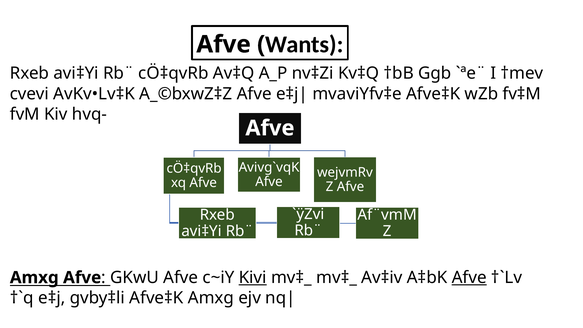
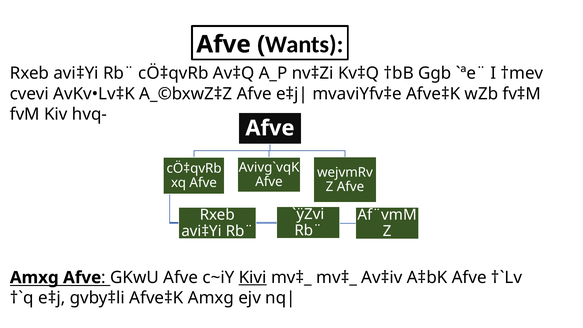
Afve at (469, 278) underline: present -> none
